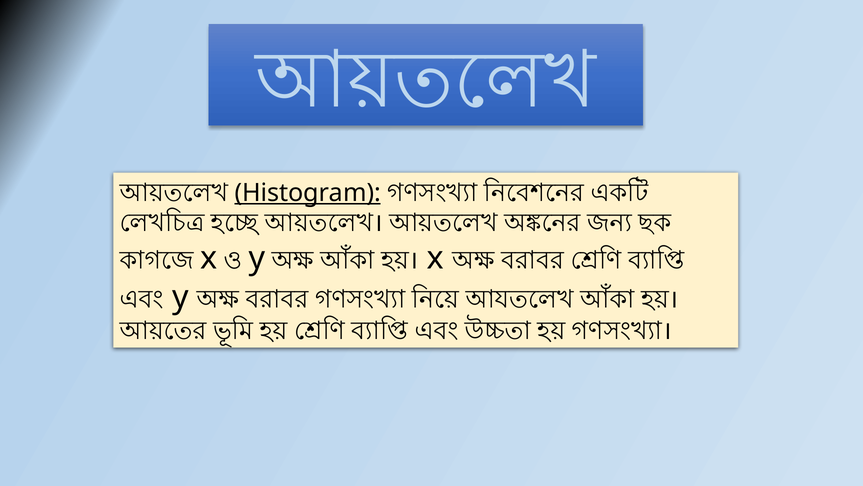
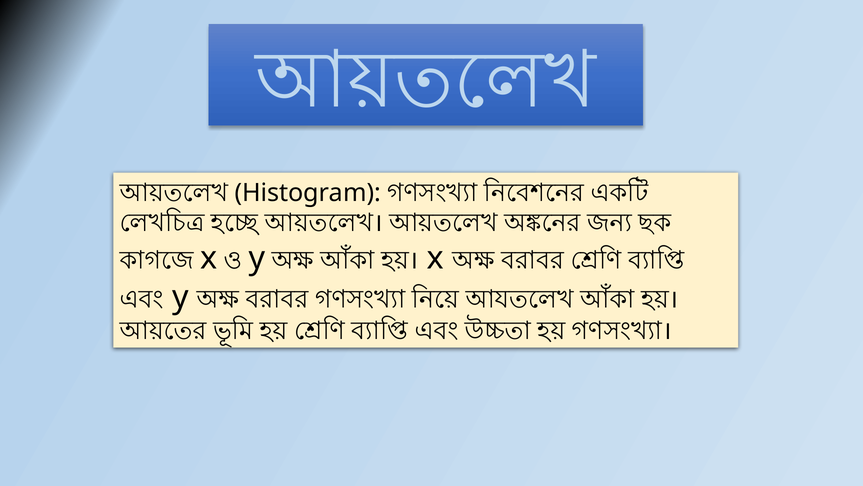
Histogram at (308, 193) underline: present -> none
